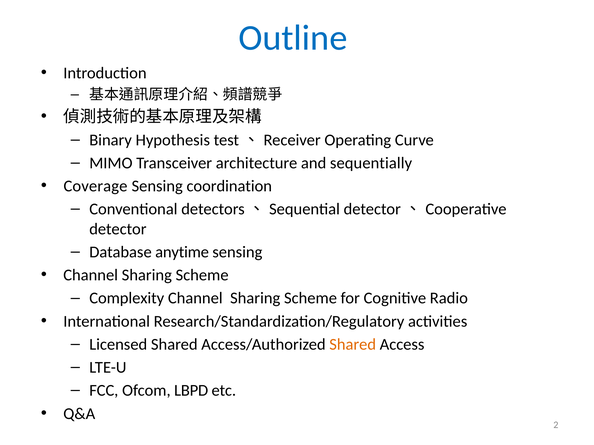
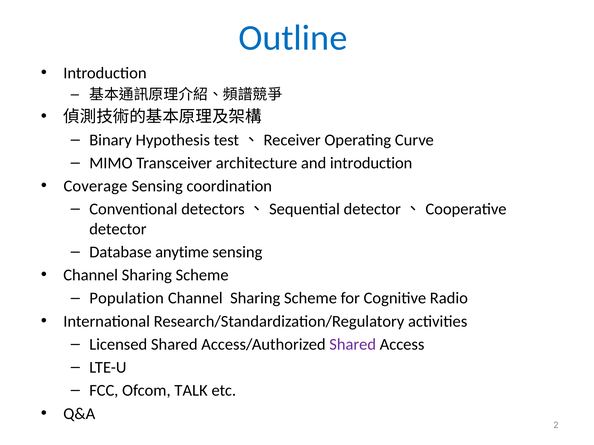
and sequentially: sequentially -> introduction
Complexity: Complexity -> Population
Shared at (353, 345) colour: orange -> purple
LBPD: LBPD -> TALK
